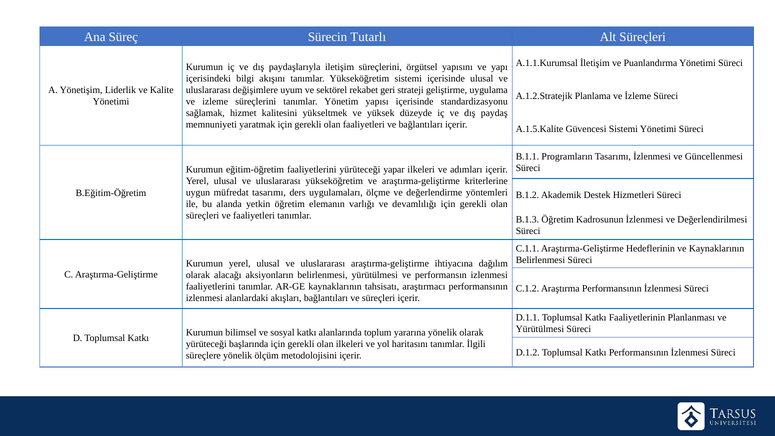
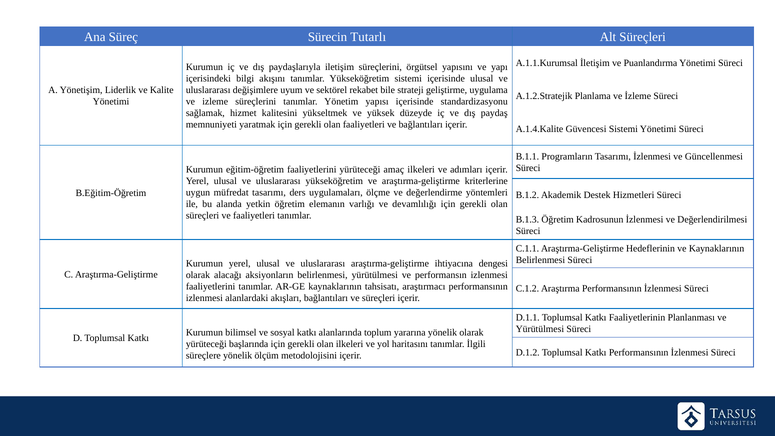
geri: geri -> bile
A.1.5.Kalite: A.1.5.Kalite -> A.1.4.Kalite
yapar: yapar -> amaç
dağılım: dağılım -> dengesi
